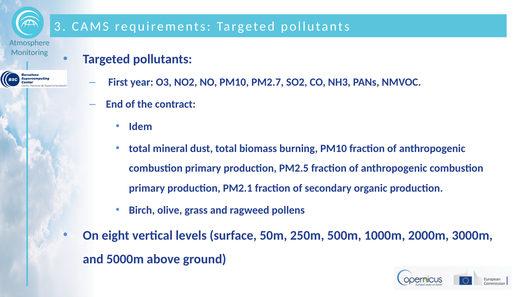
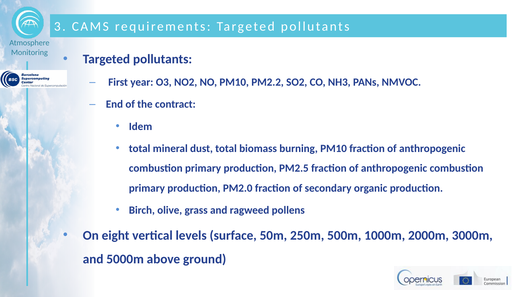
PM2.7: PM2.7 -> PM2.2
PM2.1: PM2.1 -> PM2.0
